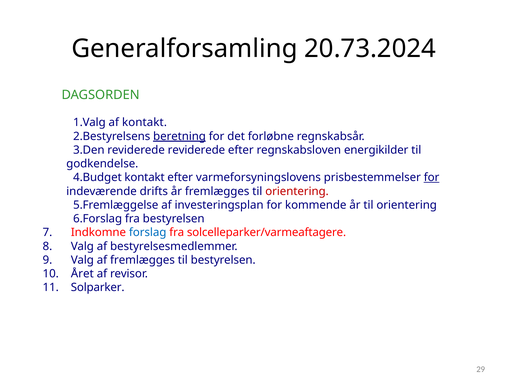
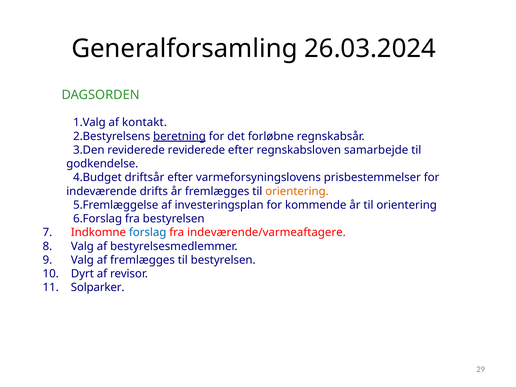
20.73.2024: 20.73.2024 -> 26.03.2024
energikilder: energikilder -> samarbejde
kontakt at (145, 177): kontakt -> driftsår
for at (432, 177) underline: present -> none
orientering at (297, 191) colour: red -> orange
solcelleparker/varmeaftagere: solcelleparker/varmeaftagere -> indeværende/varmeaftagere
Året: Året -> Dyrt
